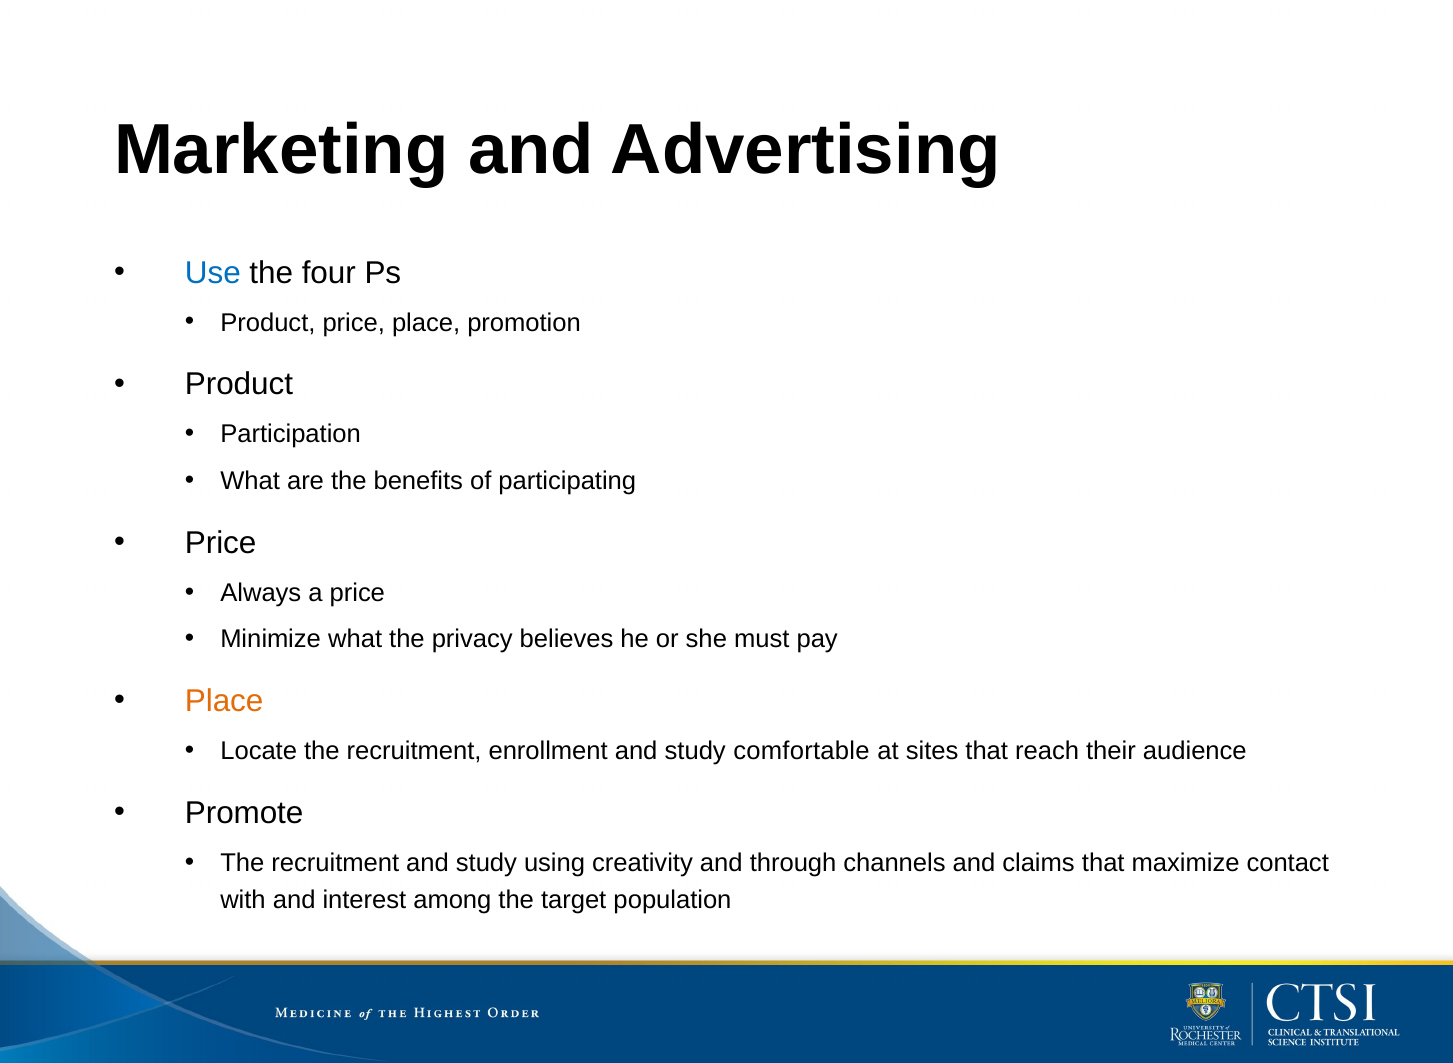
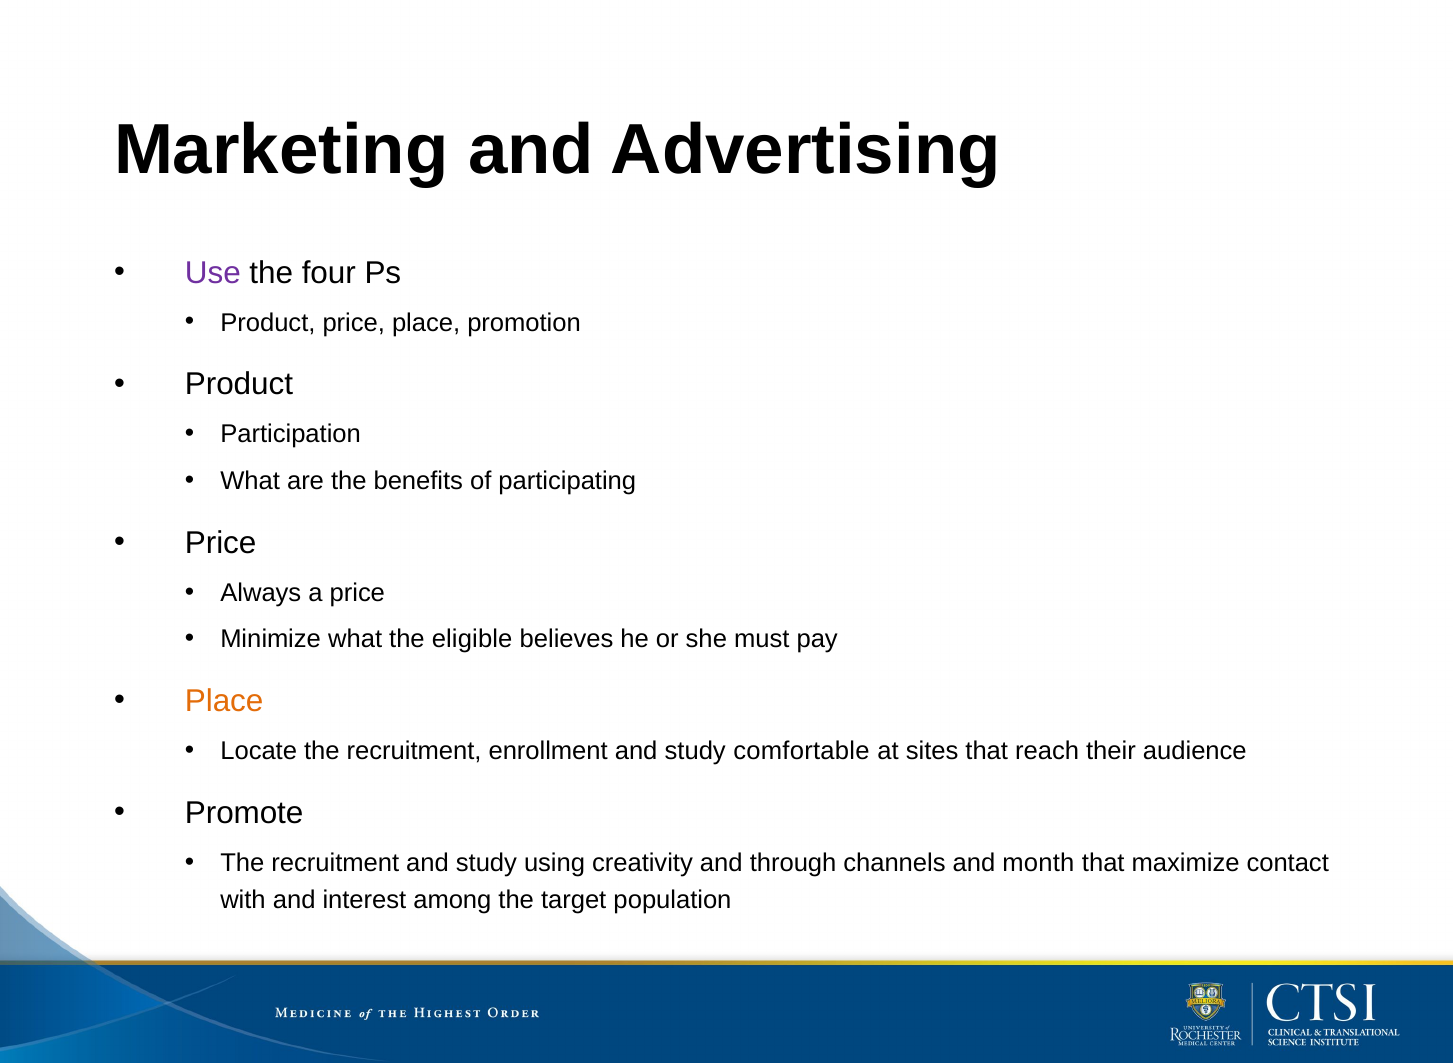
Use colour: blue -> purple
privacy: privacy -> eligible
claims: claims -> month
